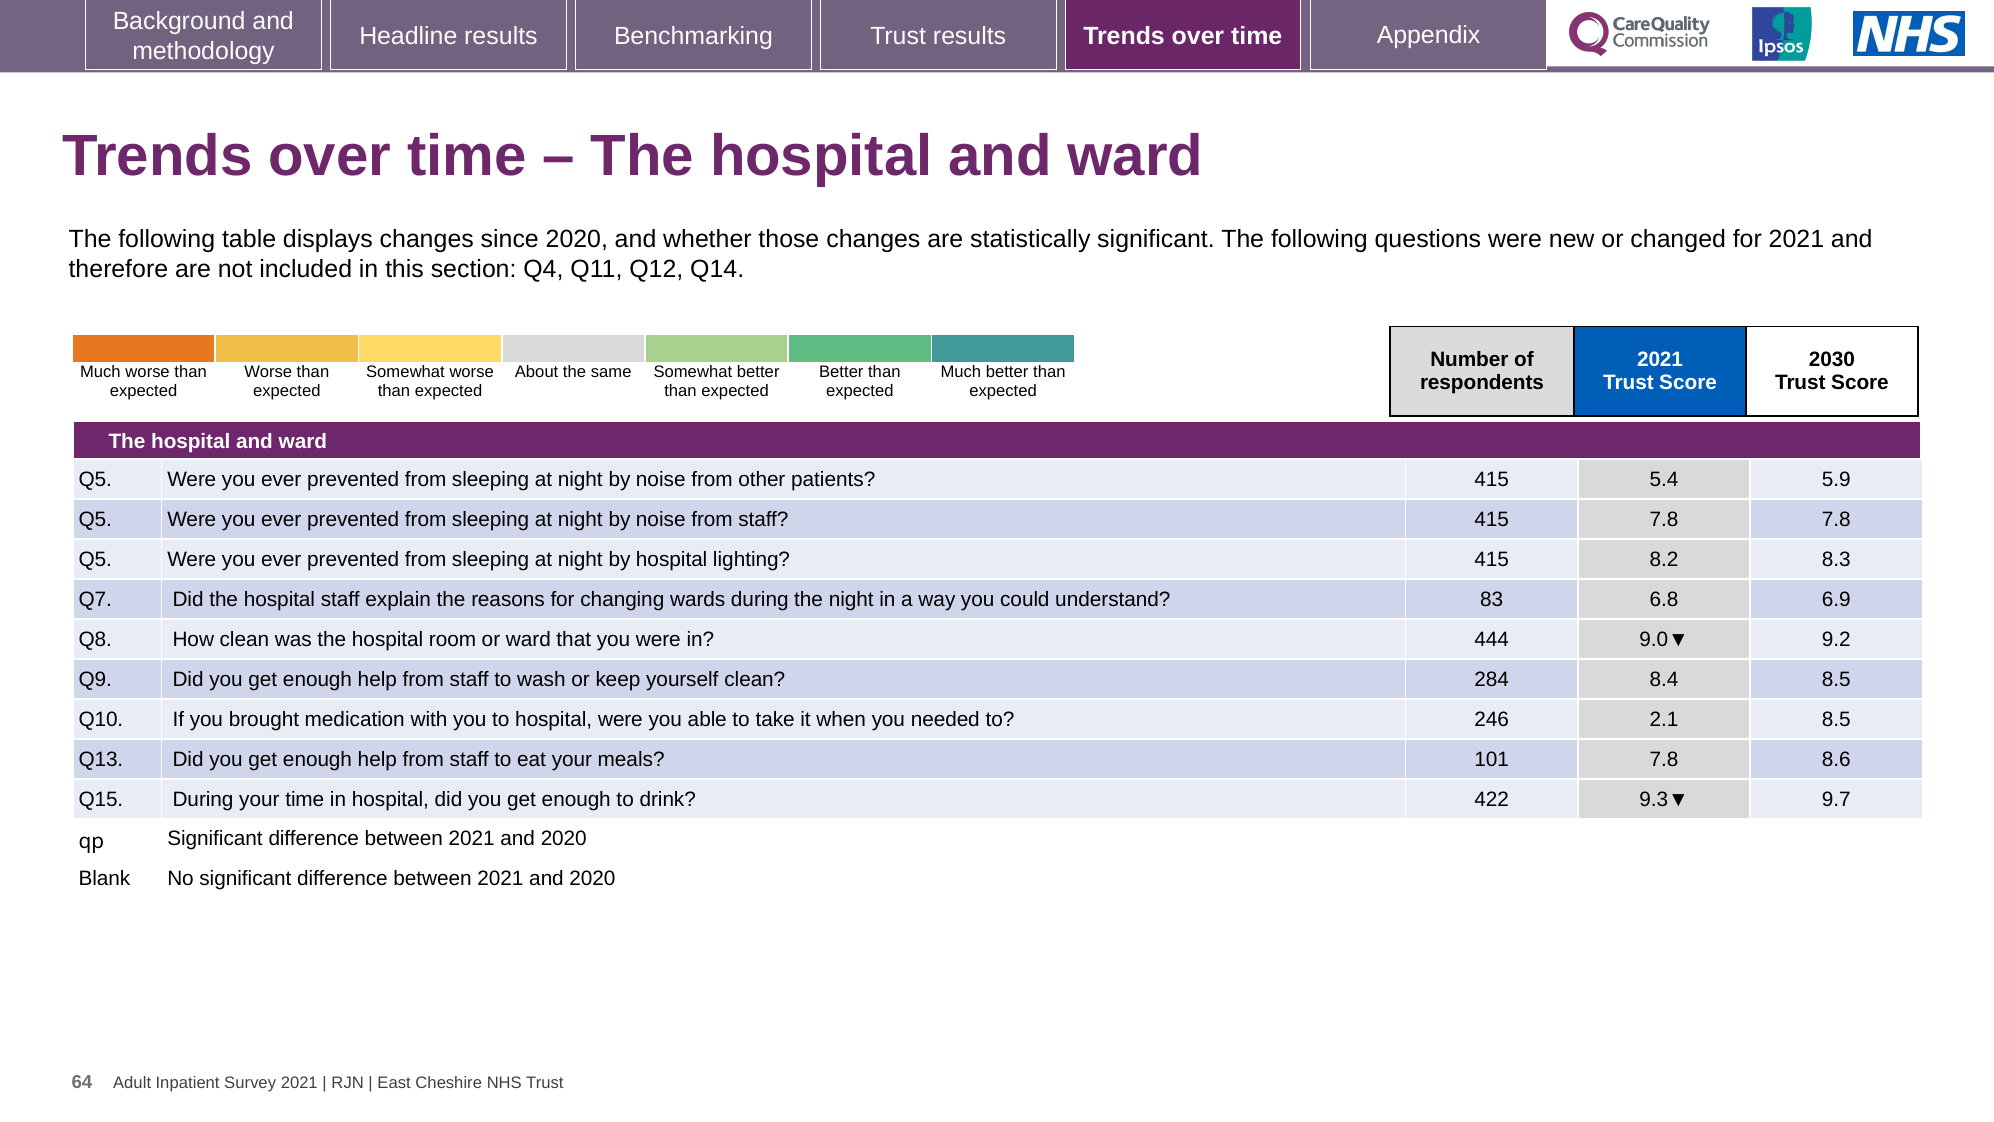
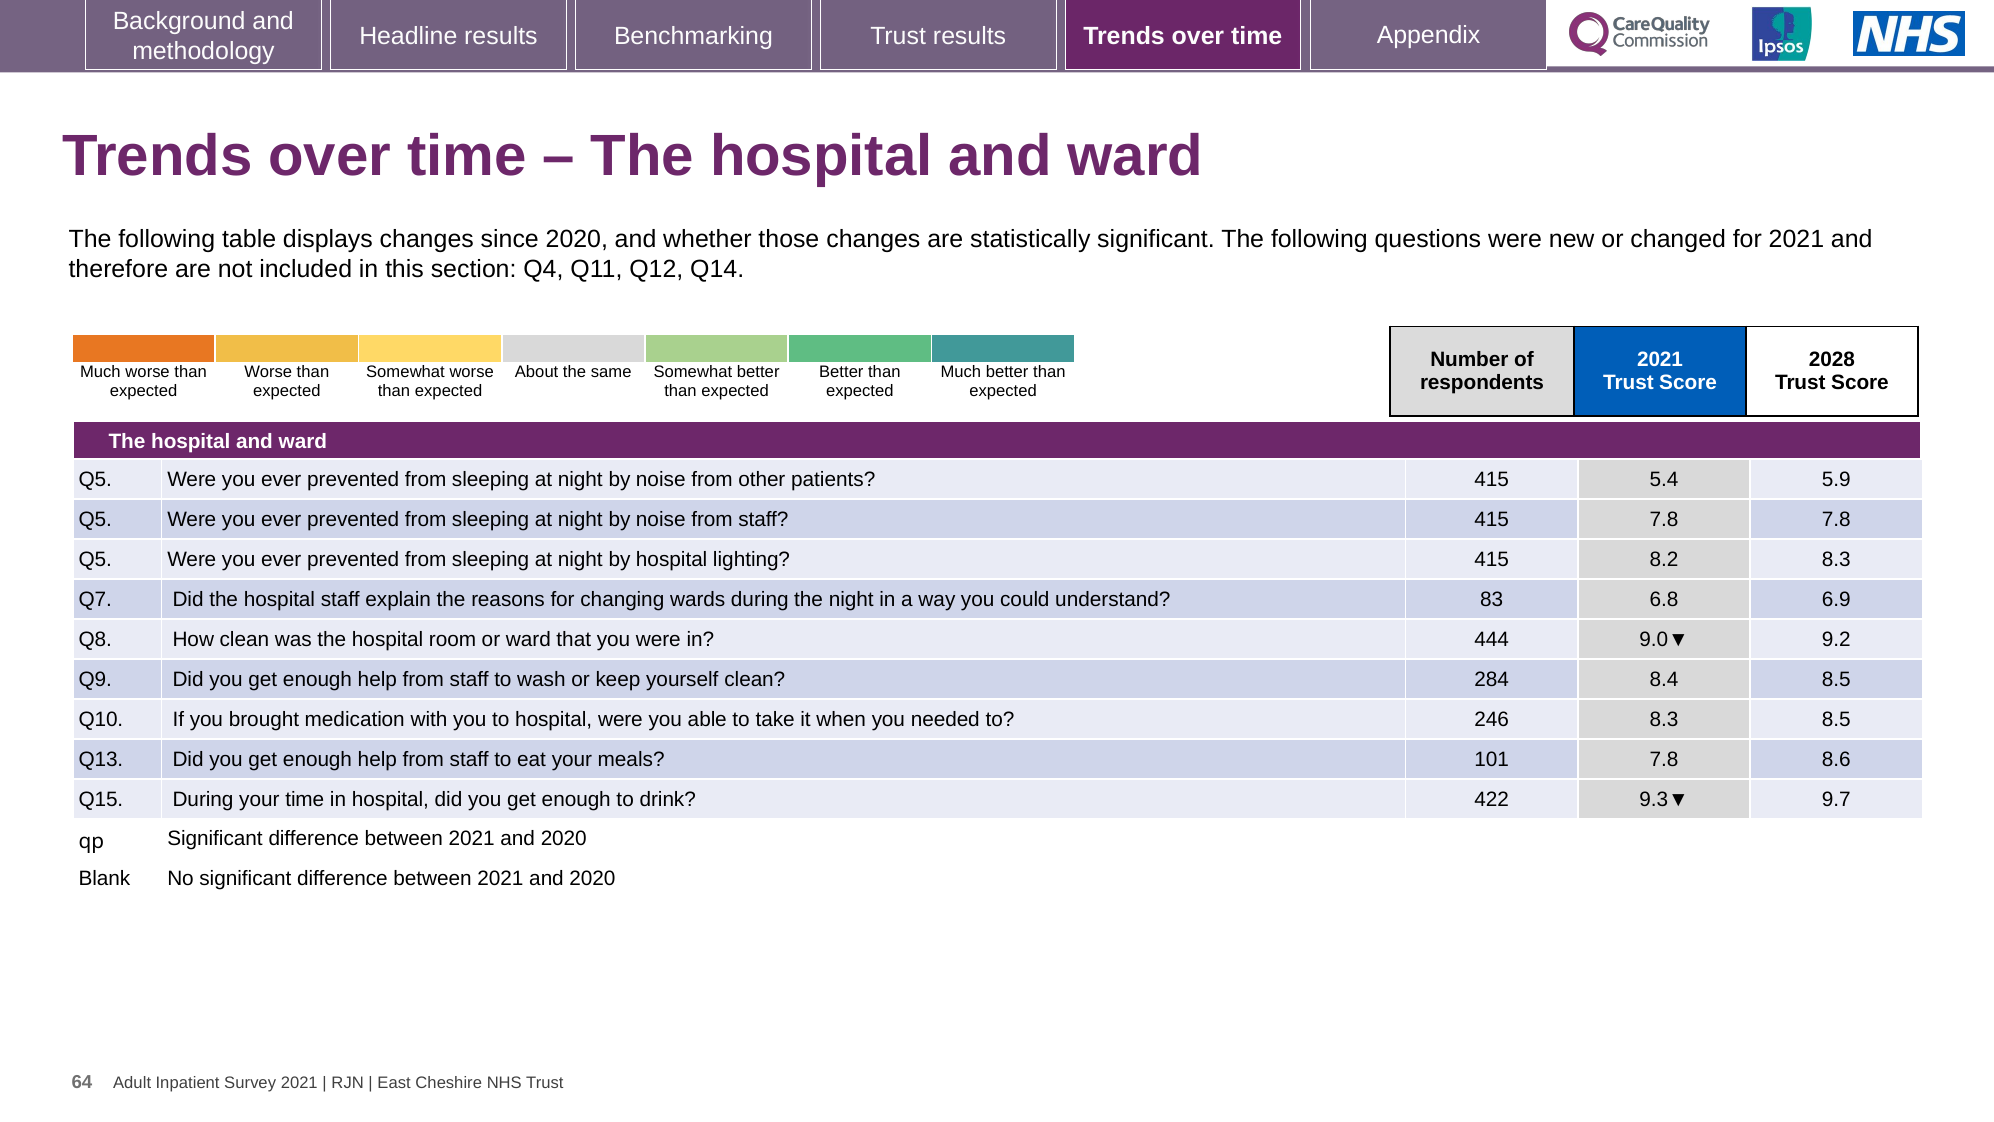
2030: 2030 -> 2028
246 2.1: 2.1 -> 8.3
